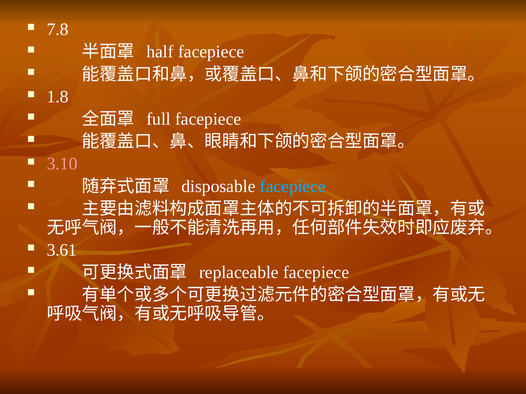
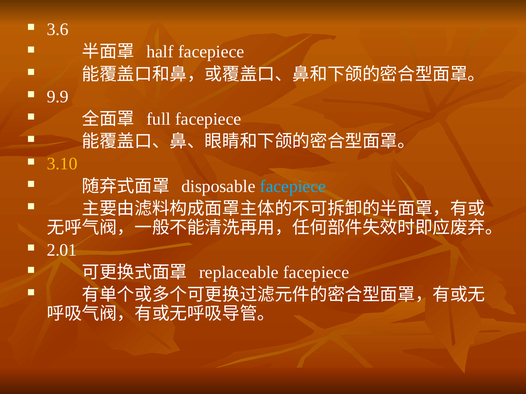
7.8: 7.8 -> 3.6
1.8: 1.8 -> 9.9
3.10 colour: pink -> yellow
3.61: 3.61 -> 2.01
